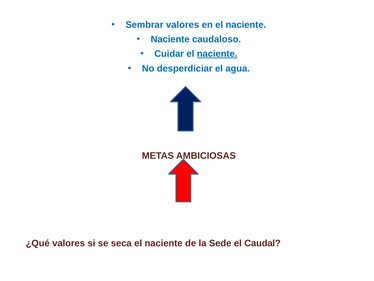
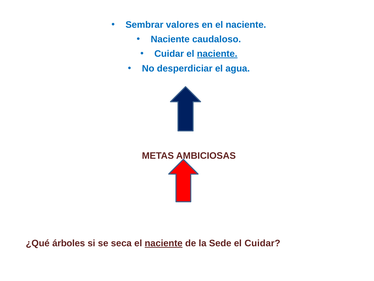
¿Qué valores: valores -> árboles
naciente at (164, 243) underline: none -> present
el Caudal: Caudal -> Cuidar
